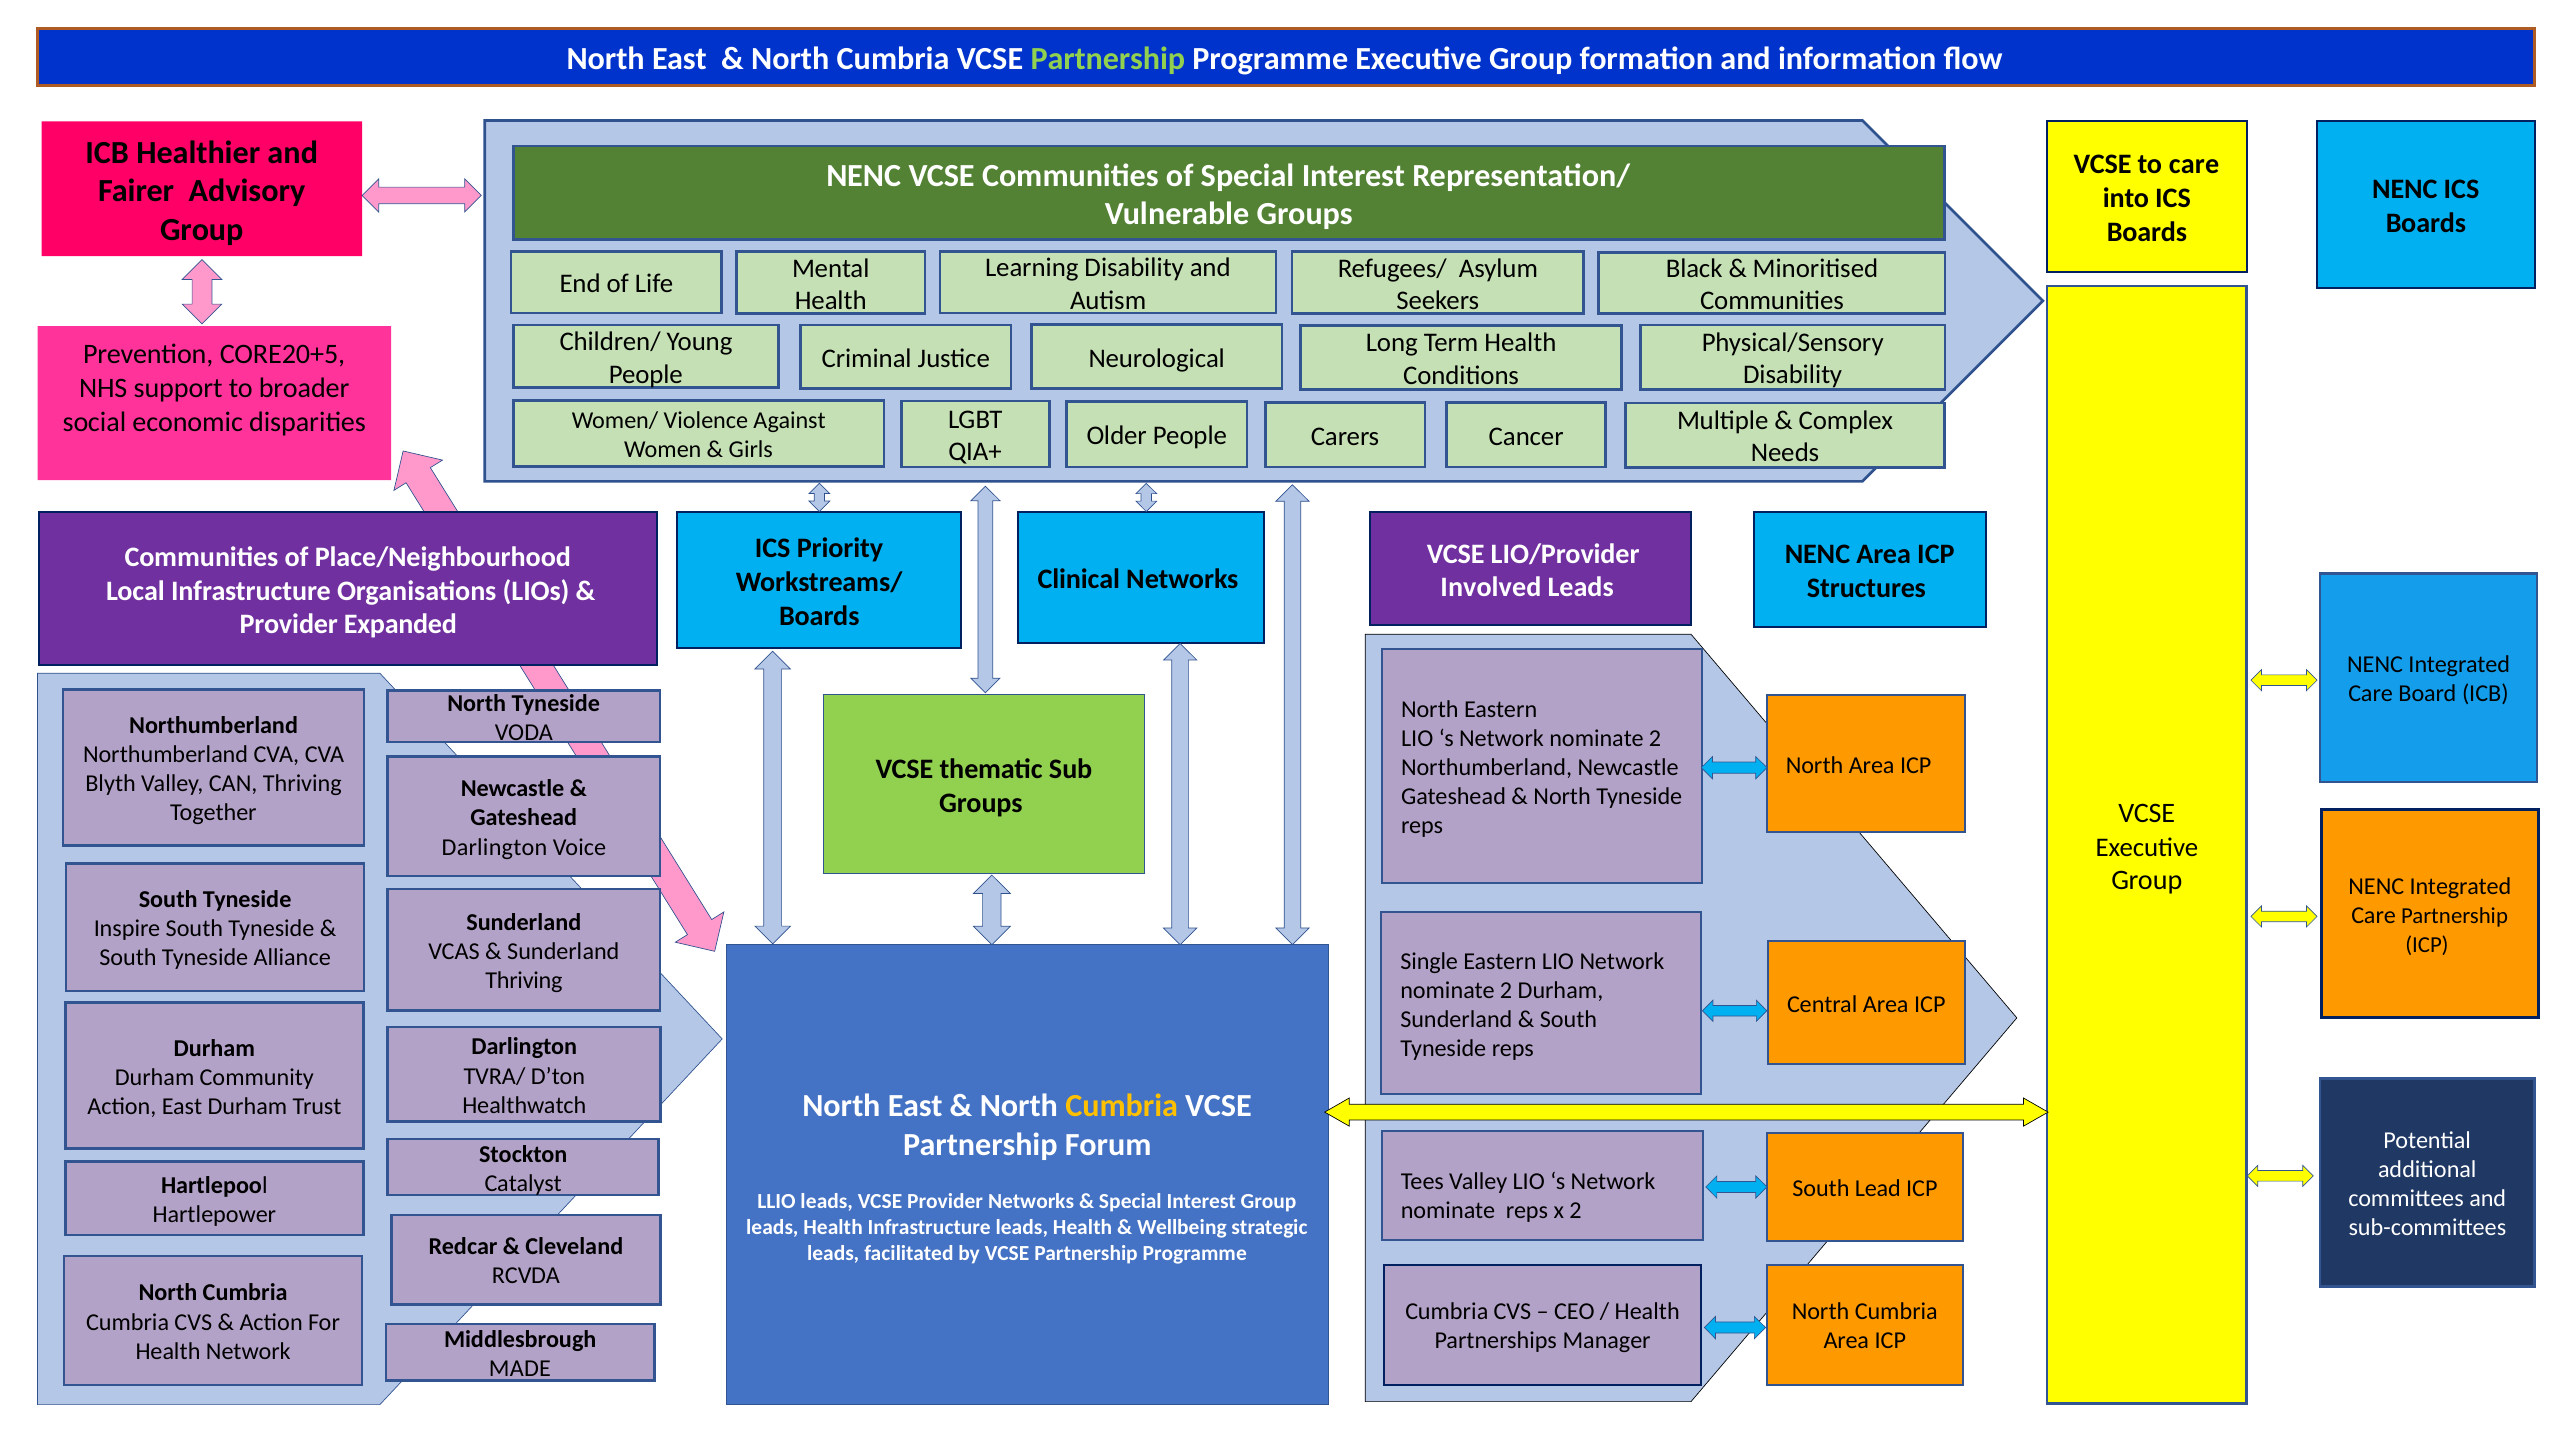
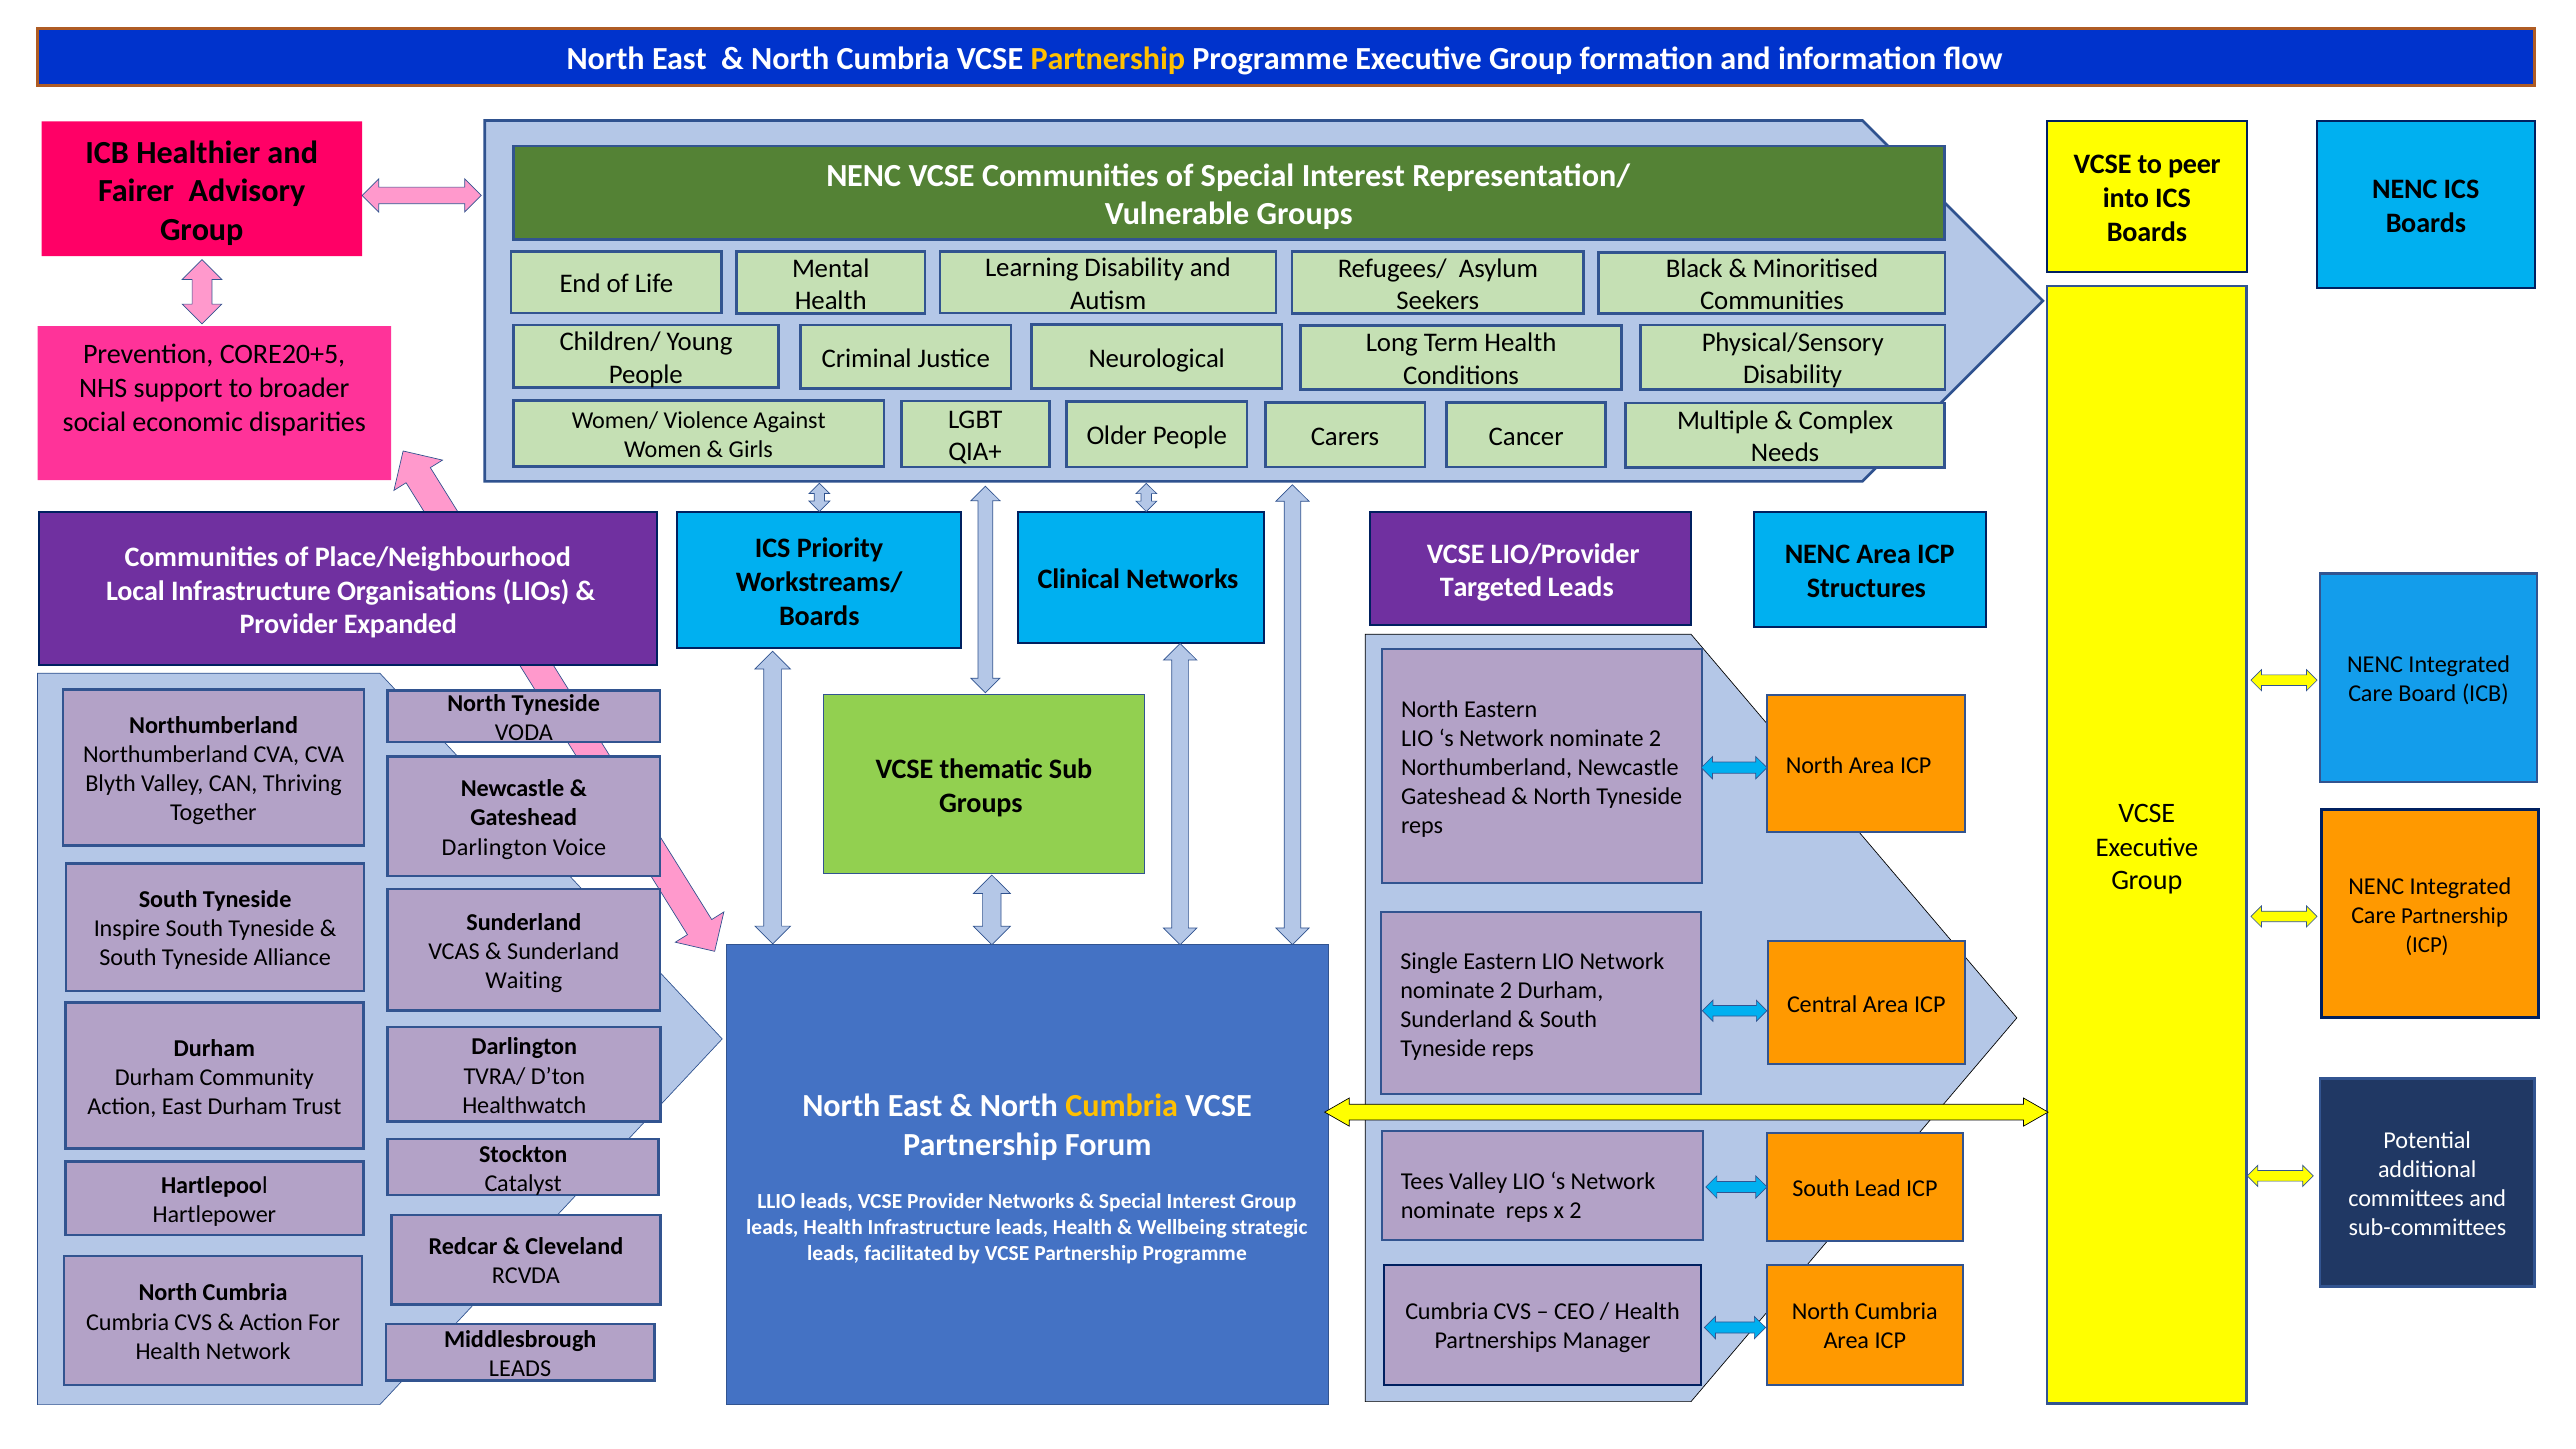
Partnership at (1108, 59) colour: light green -> yellow
to care: care -> peer
Involved: Involved -> Targeted
Thriving at (524, 980): Thriving -> Waiting
MADE at (520, 1369): MADE -> LEADS
